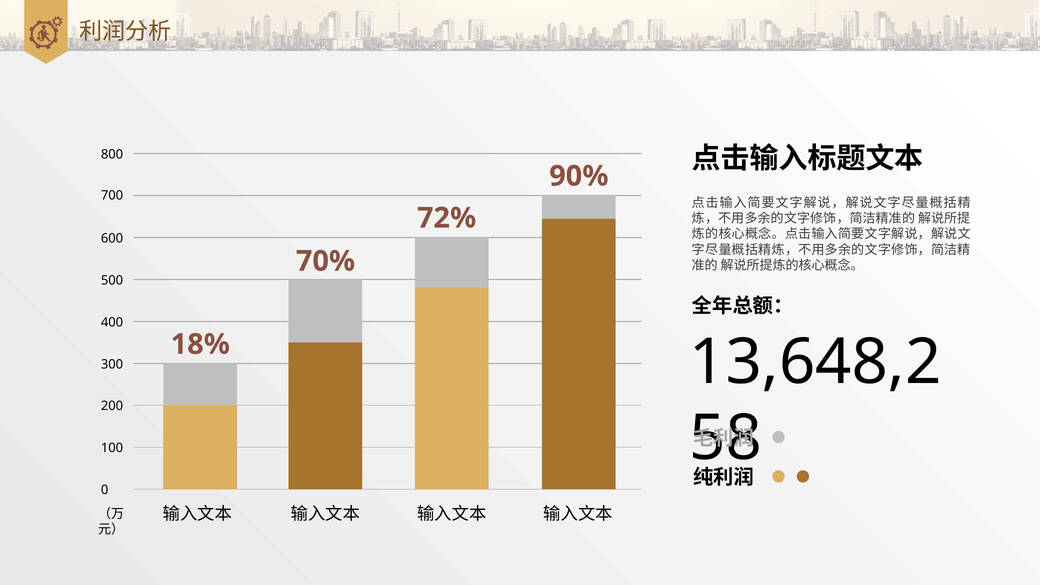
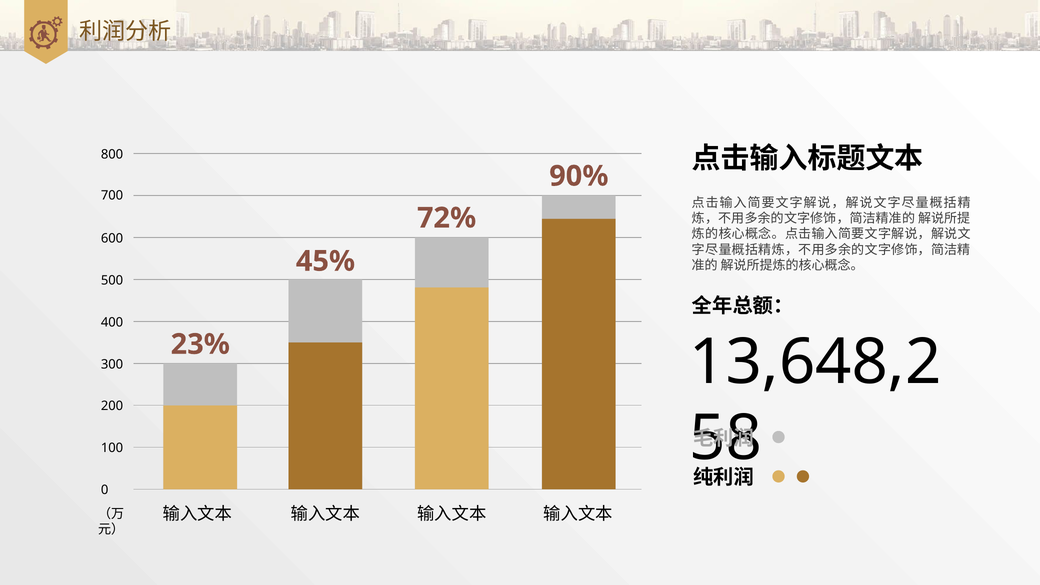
70%: 70% -> 45%
18%: 18% -> 23%
